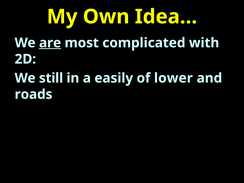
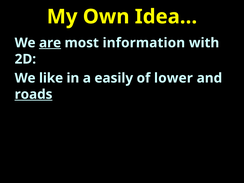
complicated: complicated -> information
still: still -> like
roads underline: none -> present
